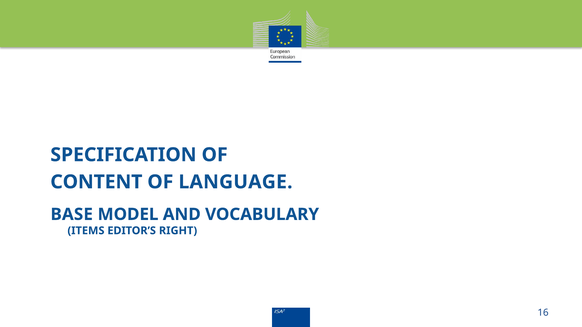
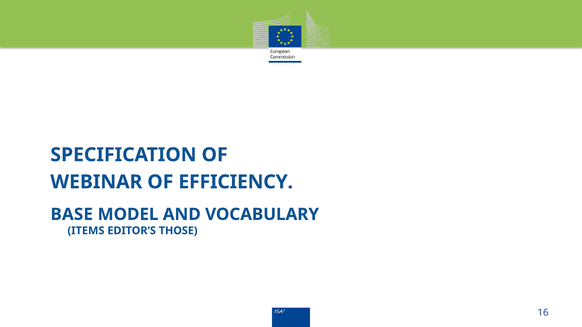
CONTENT: CONTENT -> WEBINAR
LANGUAGE: LANGUAGE -> EFFICIENCY
RIGHT: RIGHT -> THOSE
